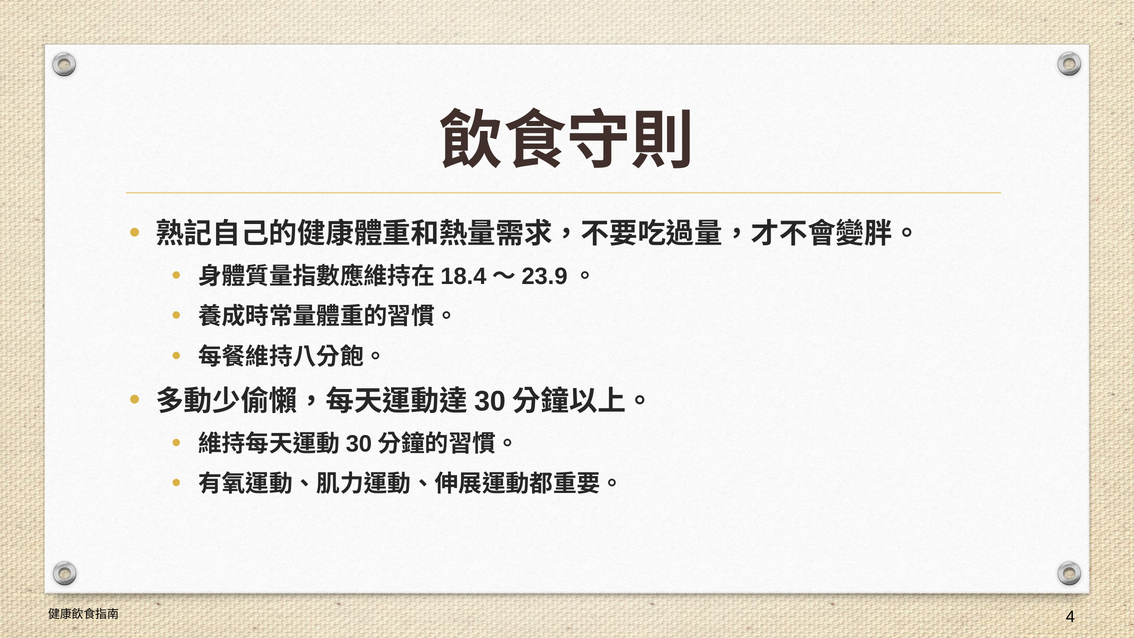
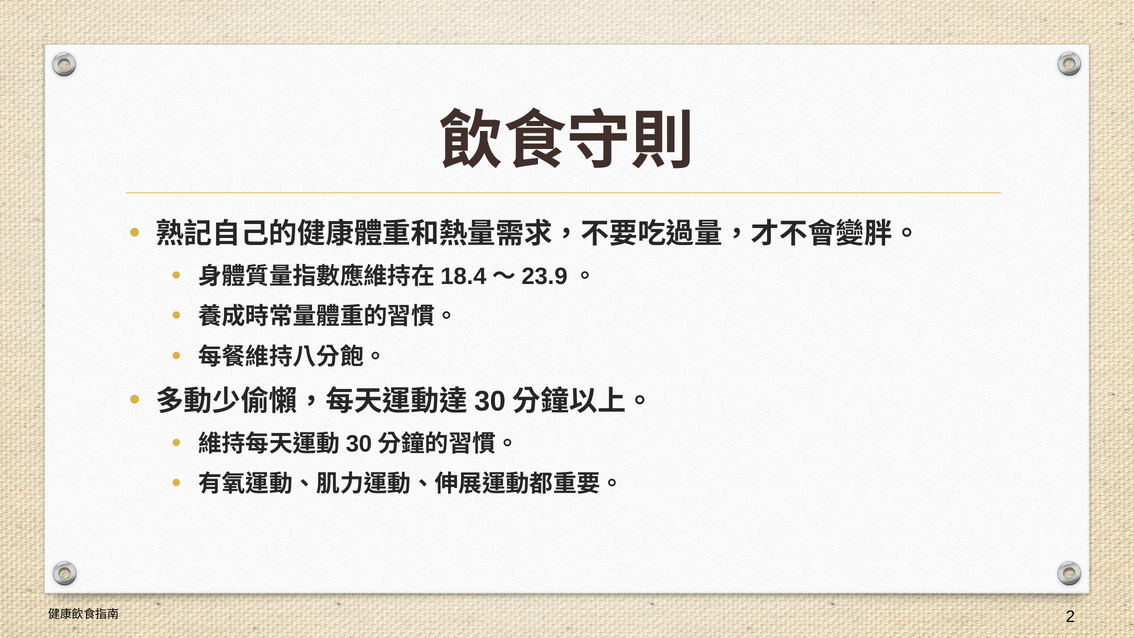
4: 4 -> 2
